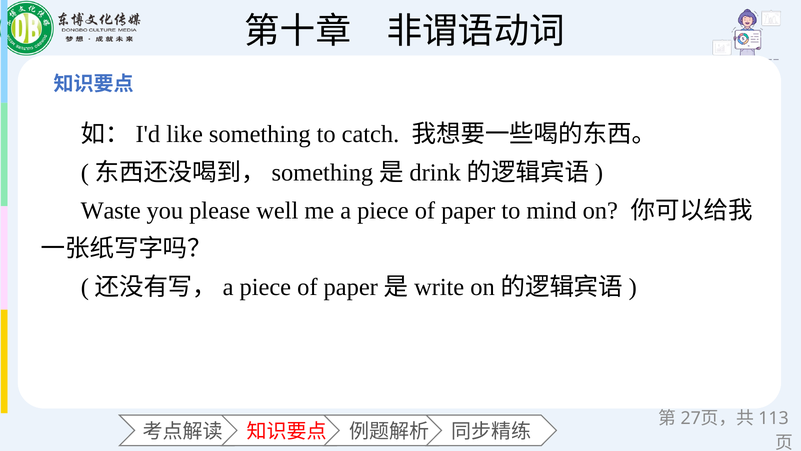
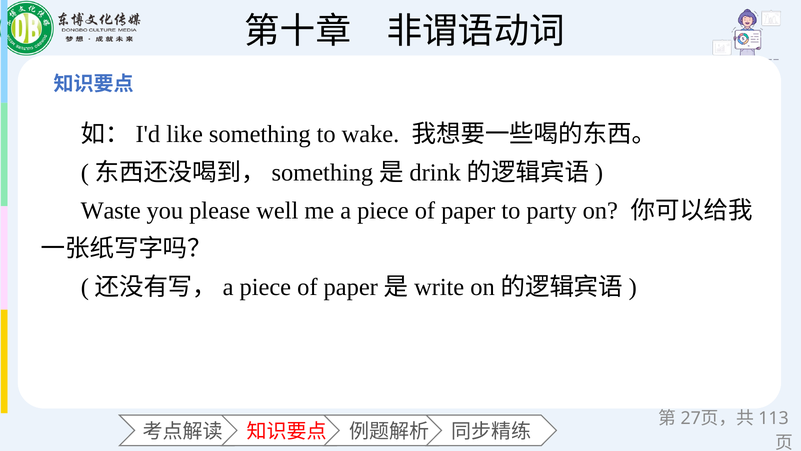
catch: catch -> wake
mind: mind -> party
